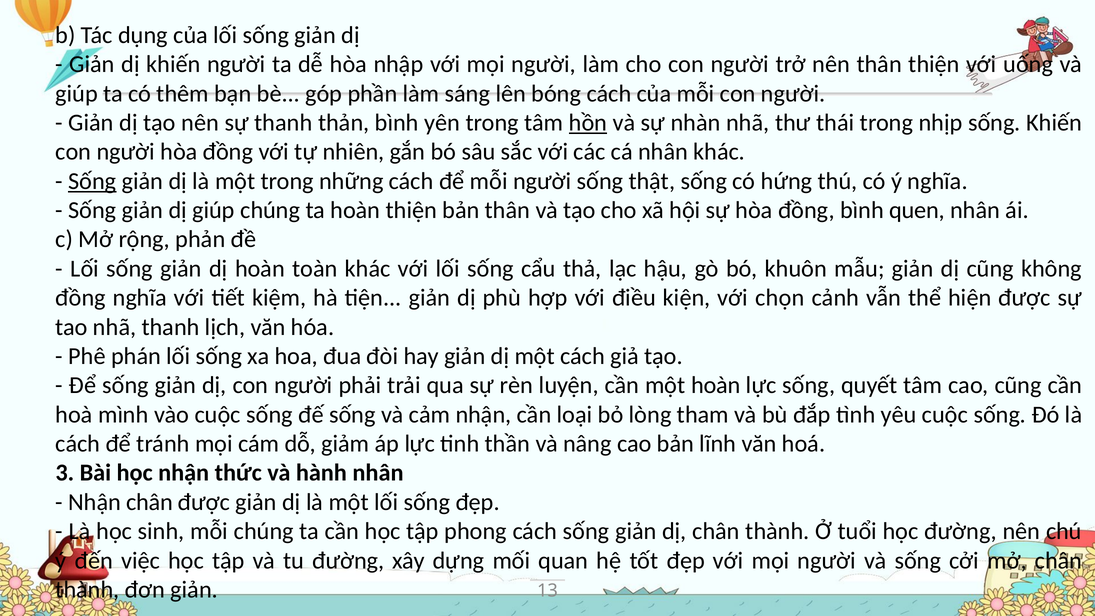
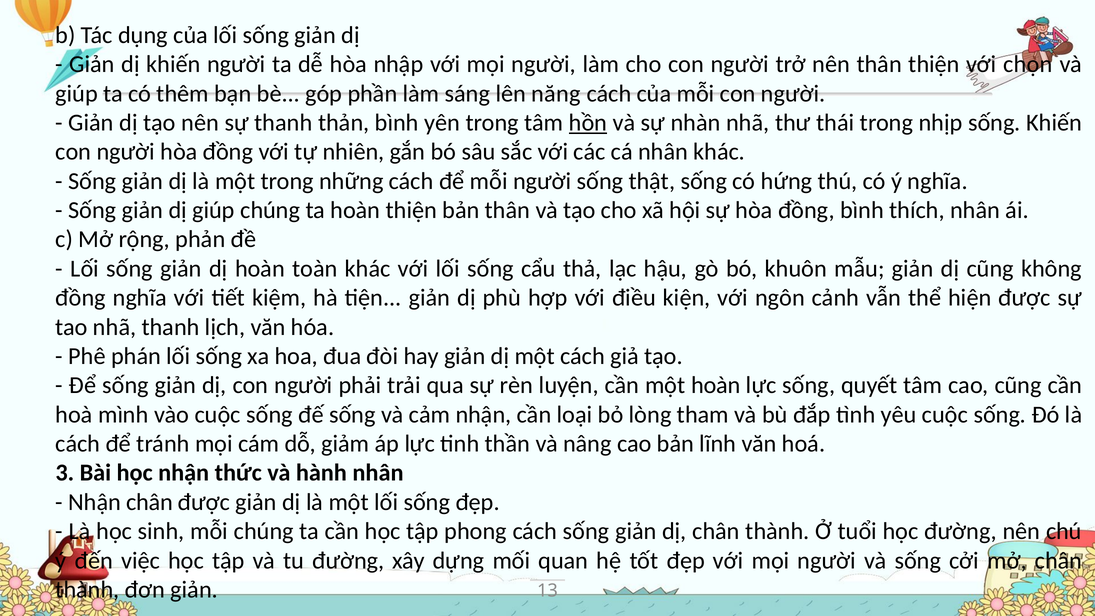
uống: uống -> chọn
bóng: bóng -> năng
Sống at (92, 181) underline: present -> none
quen: quen -> thích
chọn: chọn -> ngôn
